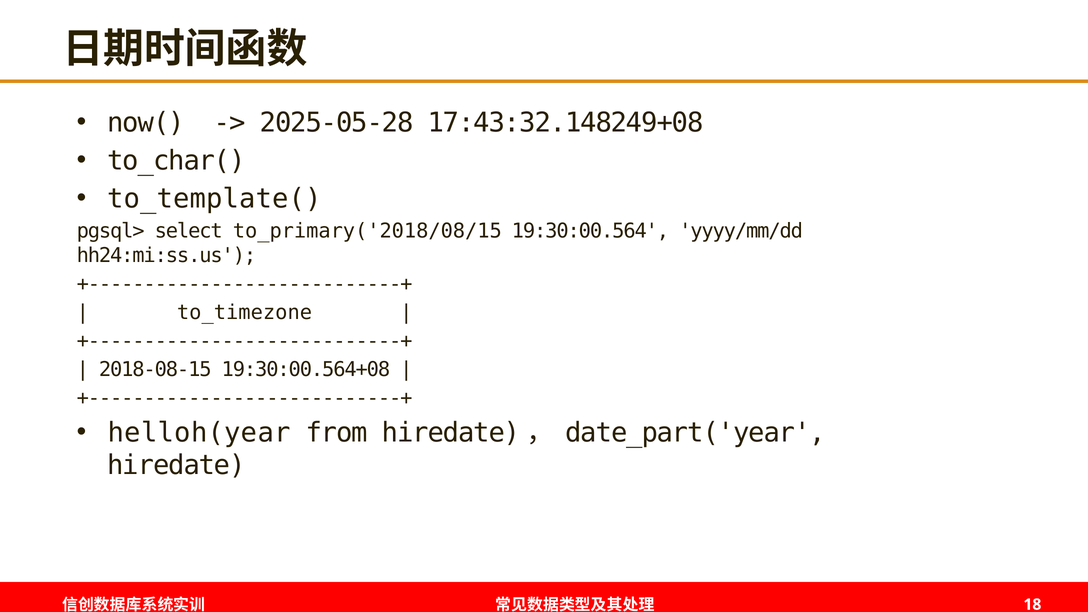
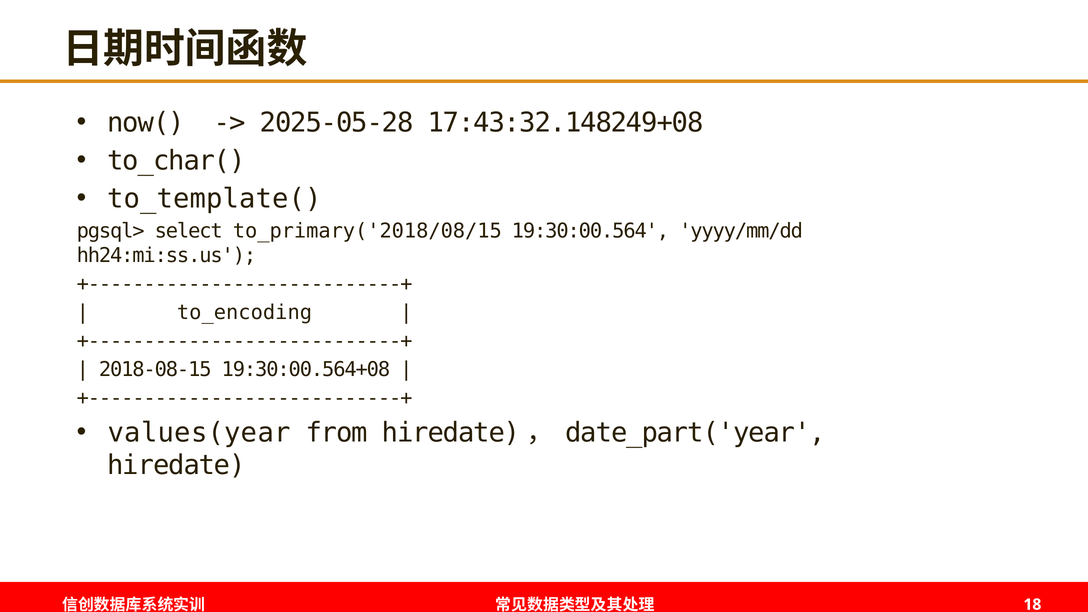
to_timezone: to_timezone -> to_encoding
helloh(year: helloh(year -> values(year
